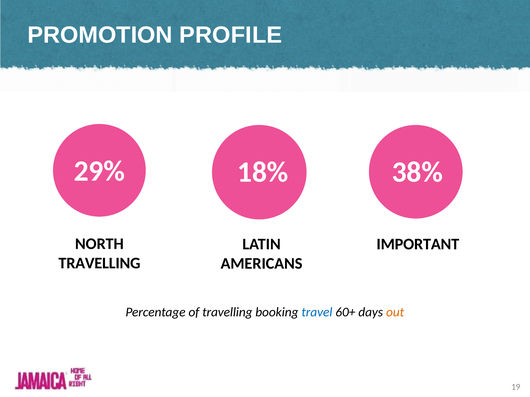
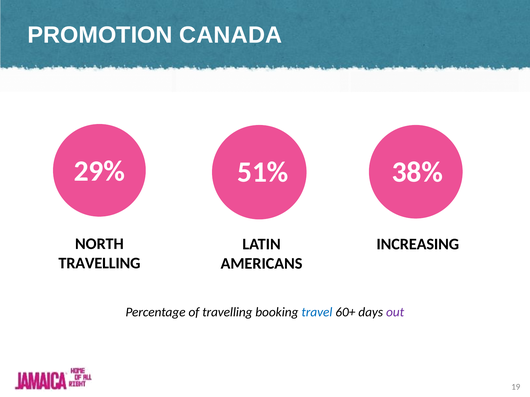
PROFILE: PROFILE -> CANADA
18%: 18% -> 51%
IMPORTANT: IMPORTANT -> INCREASING
out colour: orange -> purple
